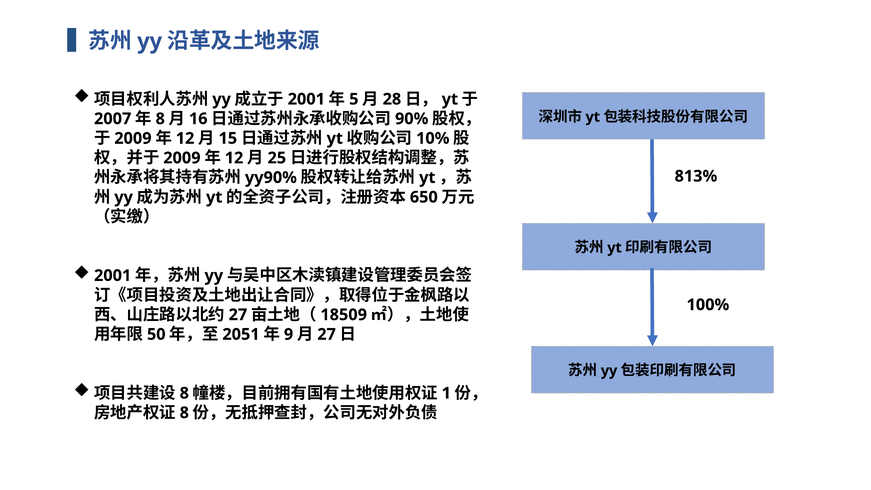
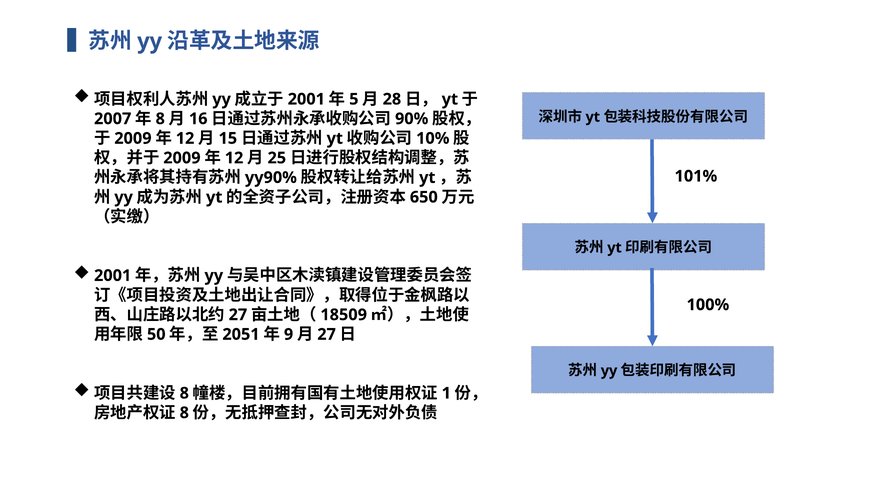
813%: 813% -> 101%
